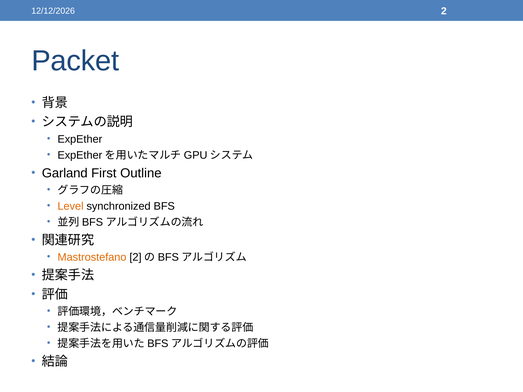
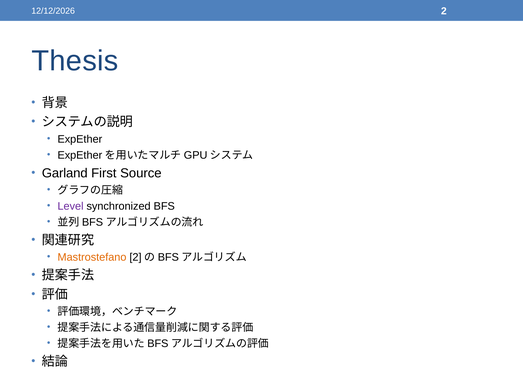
Packet: Packet -> Thesis
Outline: Outline -> Source
Level colour: orange -> purple
